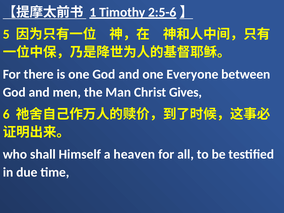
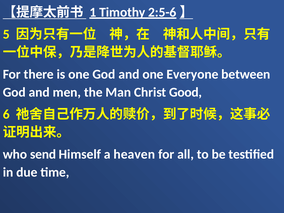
Gives: Gives -> Good
shall: shall -> send
